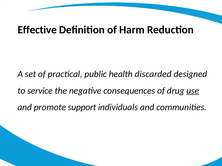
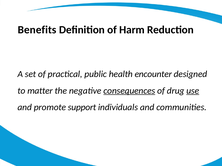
Effective: Effective -> Benefits
discarded: discarded -> encounter
service: service -> matter
consequences underline: none -> present
